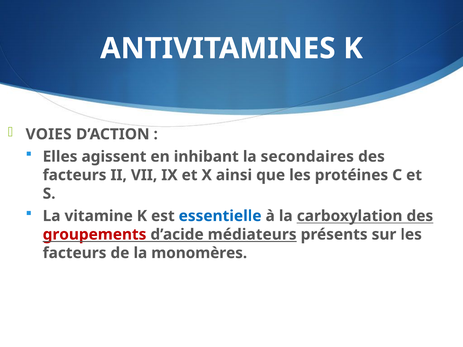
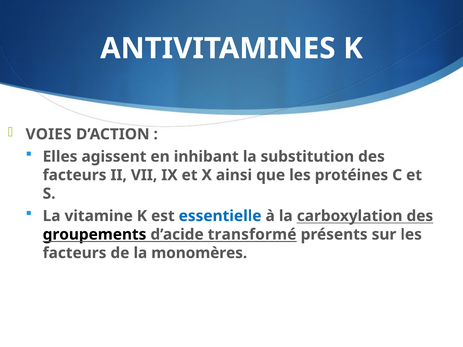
secondaires: secondaires -> substitution
groupements colour: red -> black
médiateurs: médiateurs -> transformé
